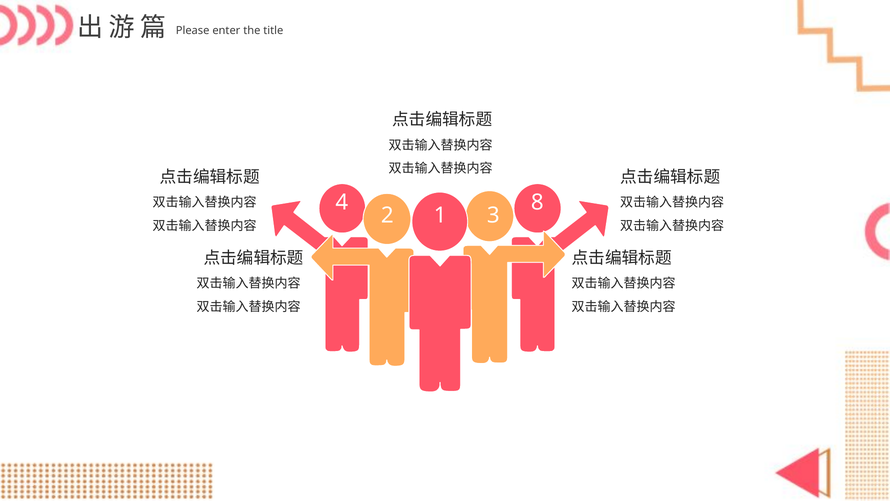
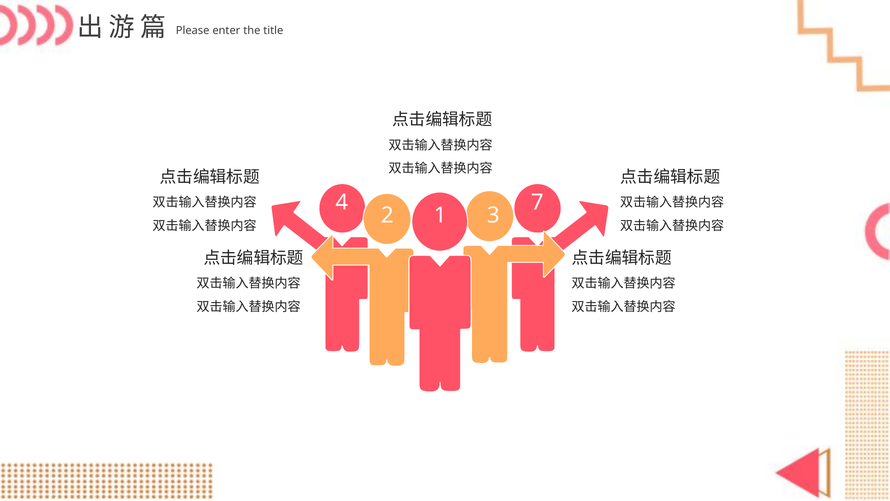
8: 8 -> 7
